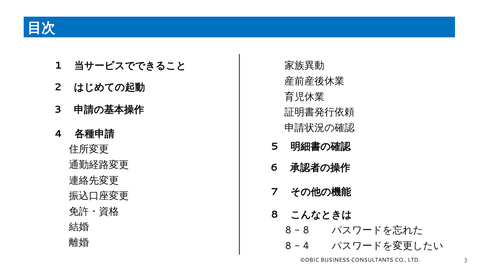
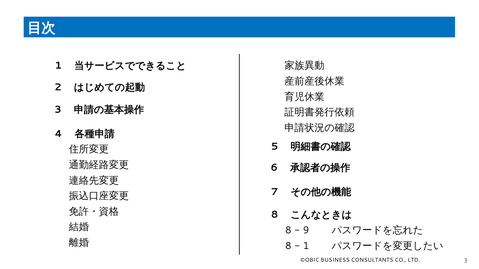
8 at (306, 231): 8 -> 9
4 at (306, 246): 4 -> 1
